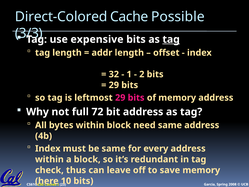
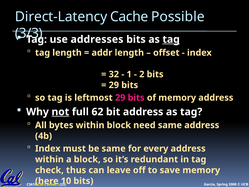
Direct-Colored: Direct-Colored -> Direct-Latency
expensive: expensive -> addresses
not underline: none -> present
72: 72 -> 62
